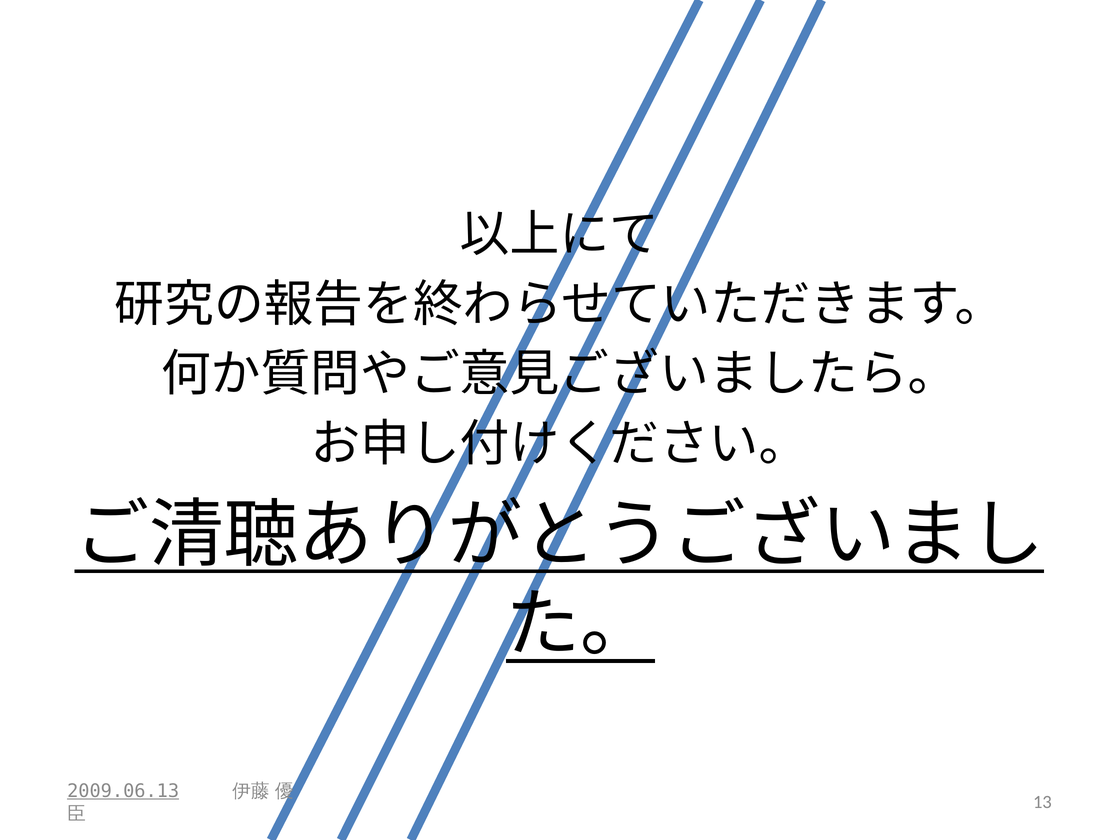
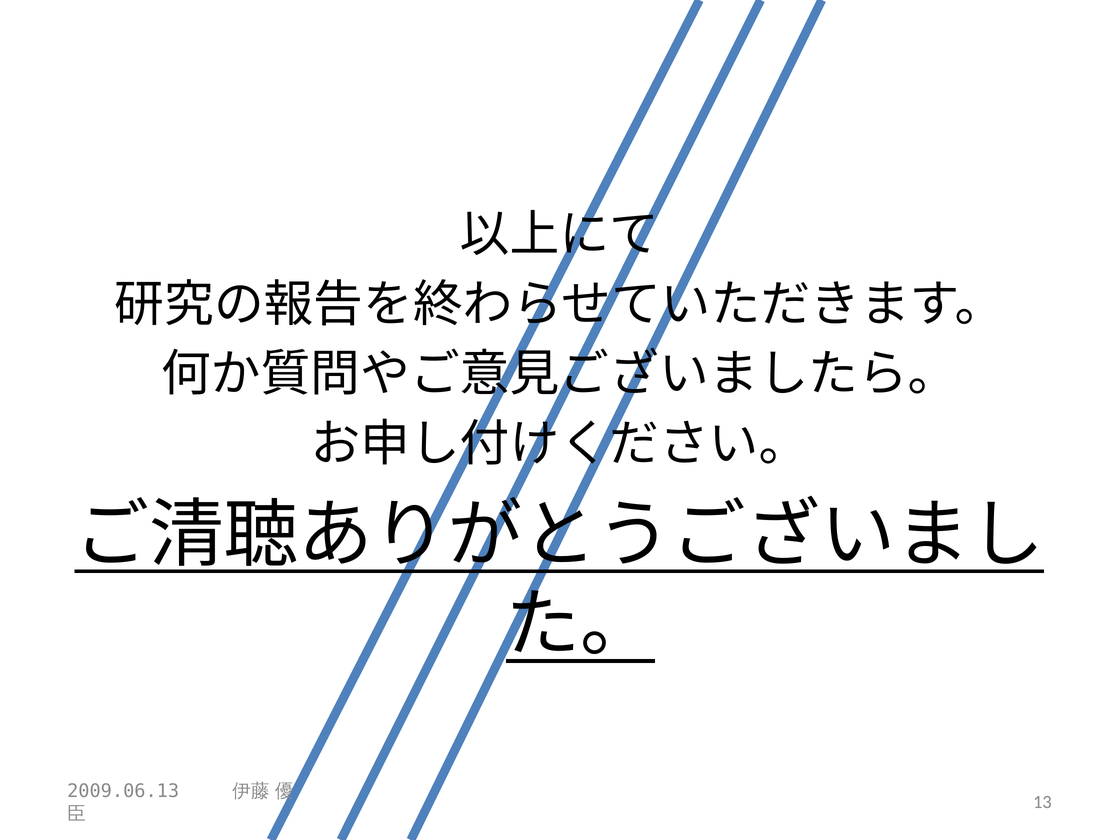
2009.06.13 underline: present -> none
